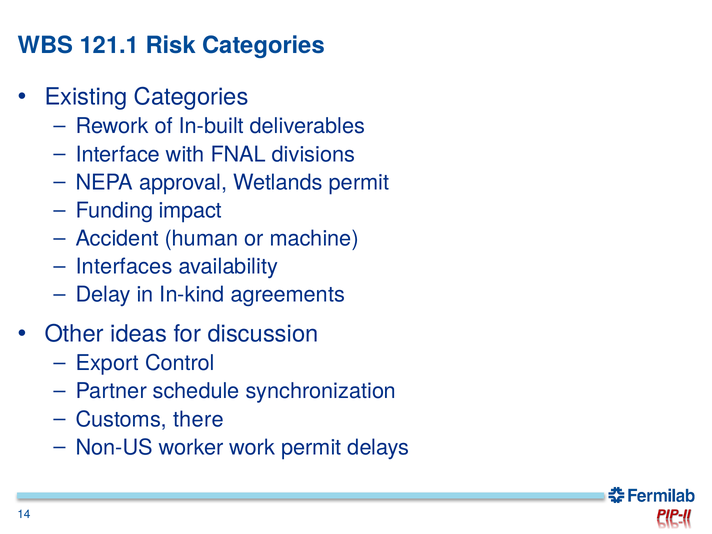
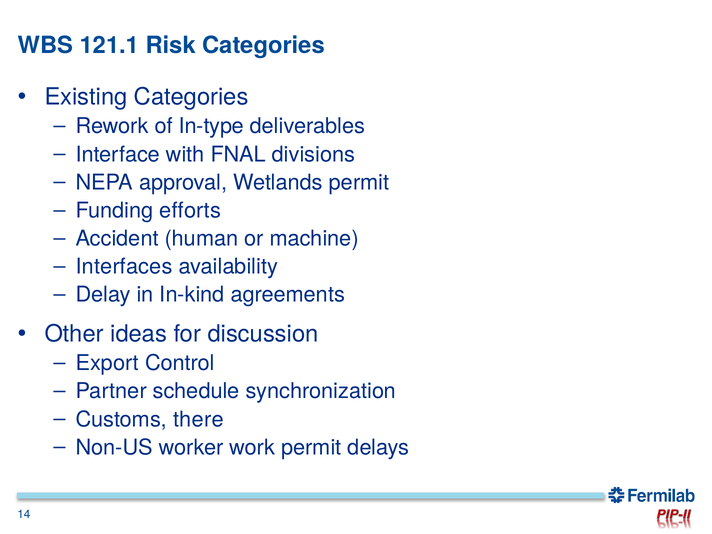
In-built: In-built -> In-type
impact: impact -> efforts
